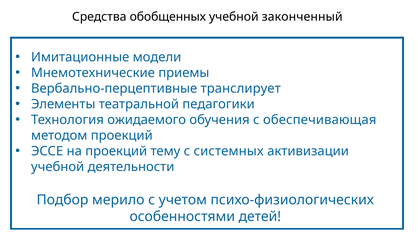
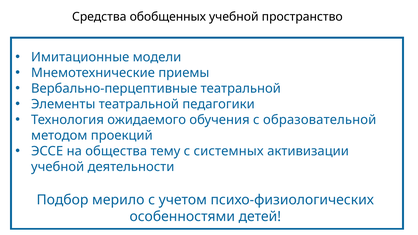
законченный: законченный -> пространство
Вербально-перцептивные транслирует: транслирует -> театральной
обеспечивающая: обеспечивающая -> образовательной
на проекций: проекций -> общества
